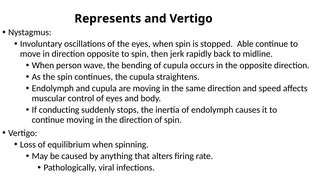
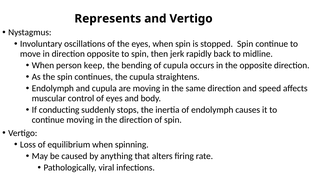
stopped Able: Able -> Spin
wave: wave -> keep
